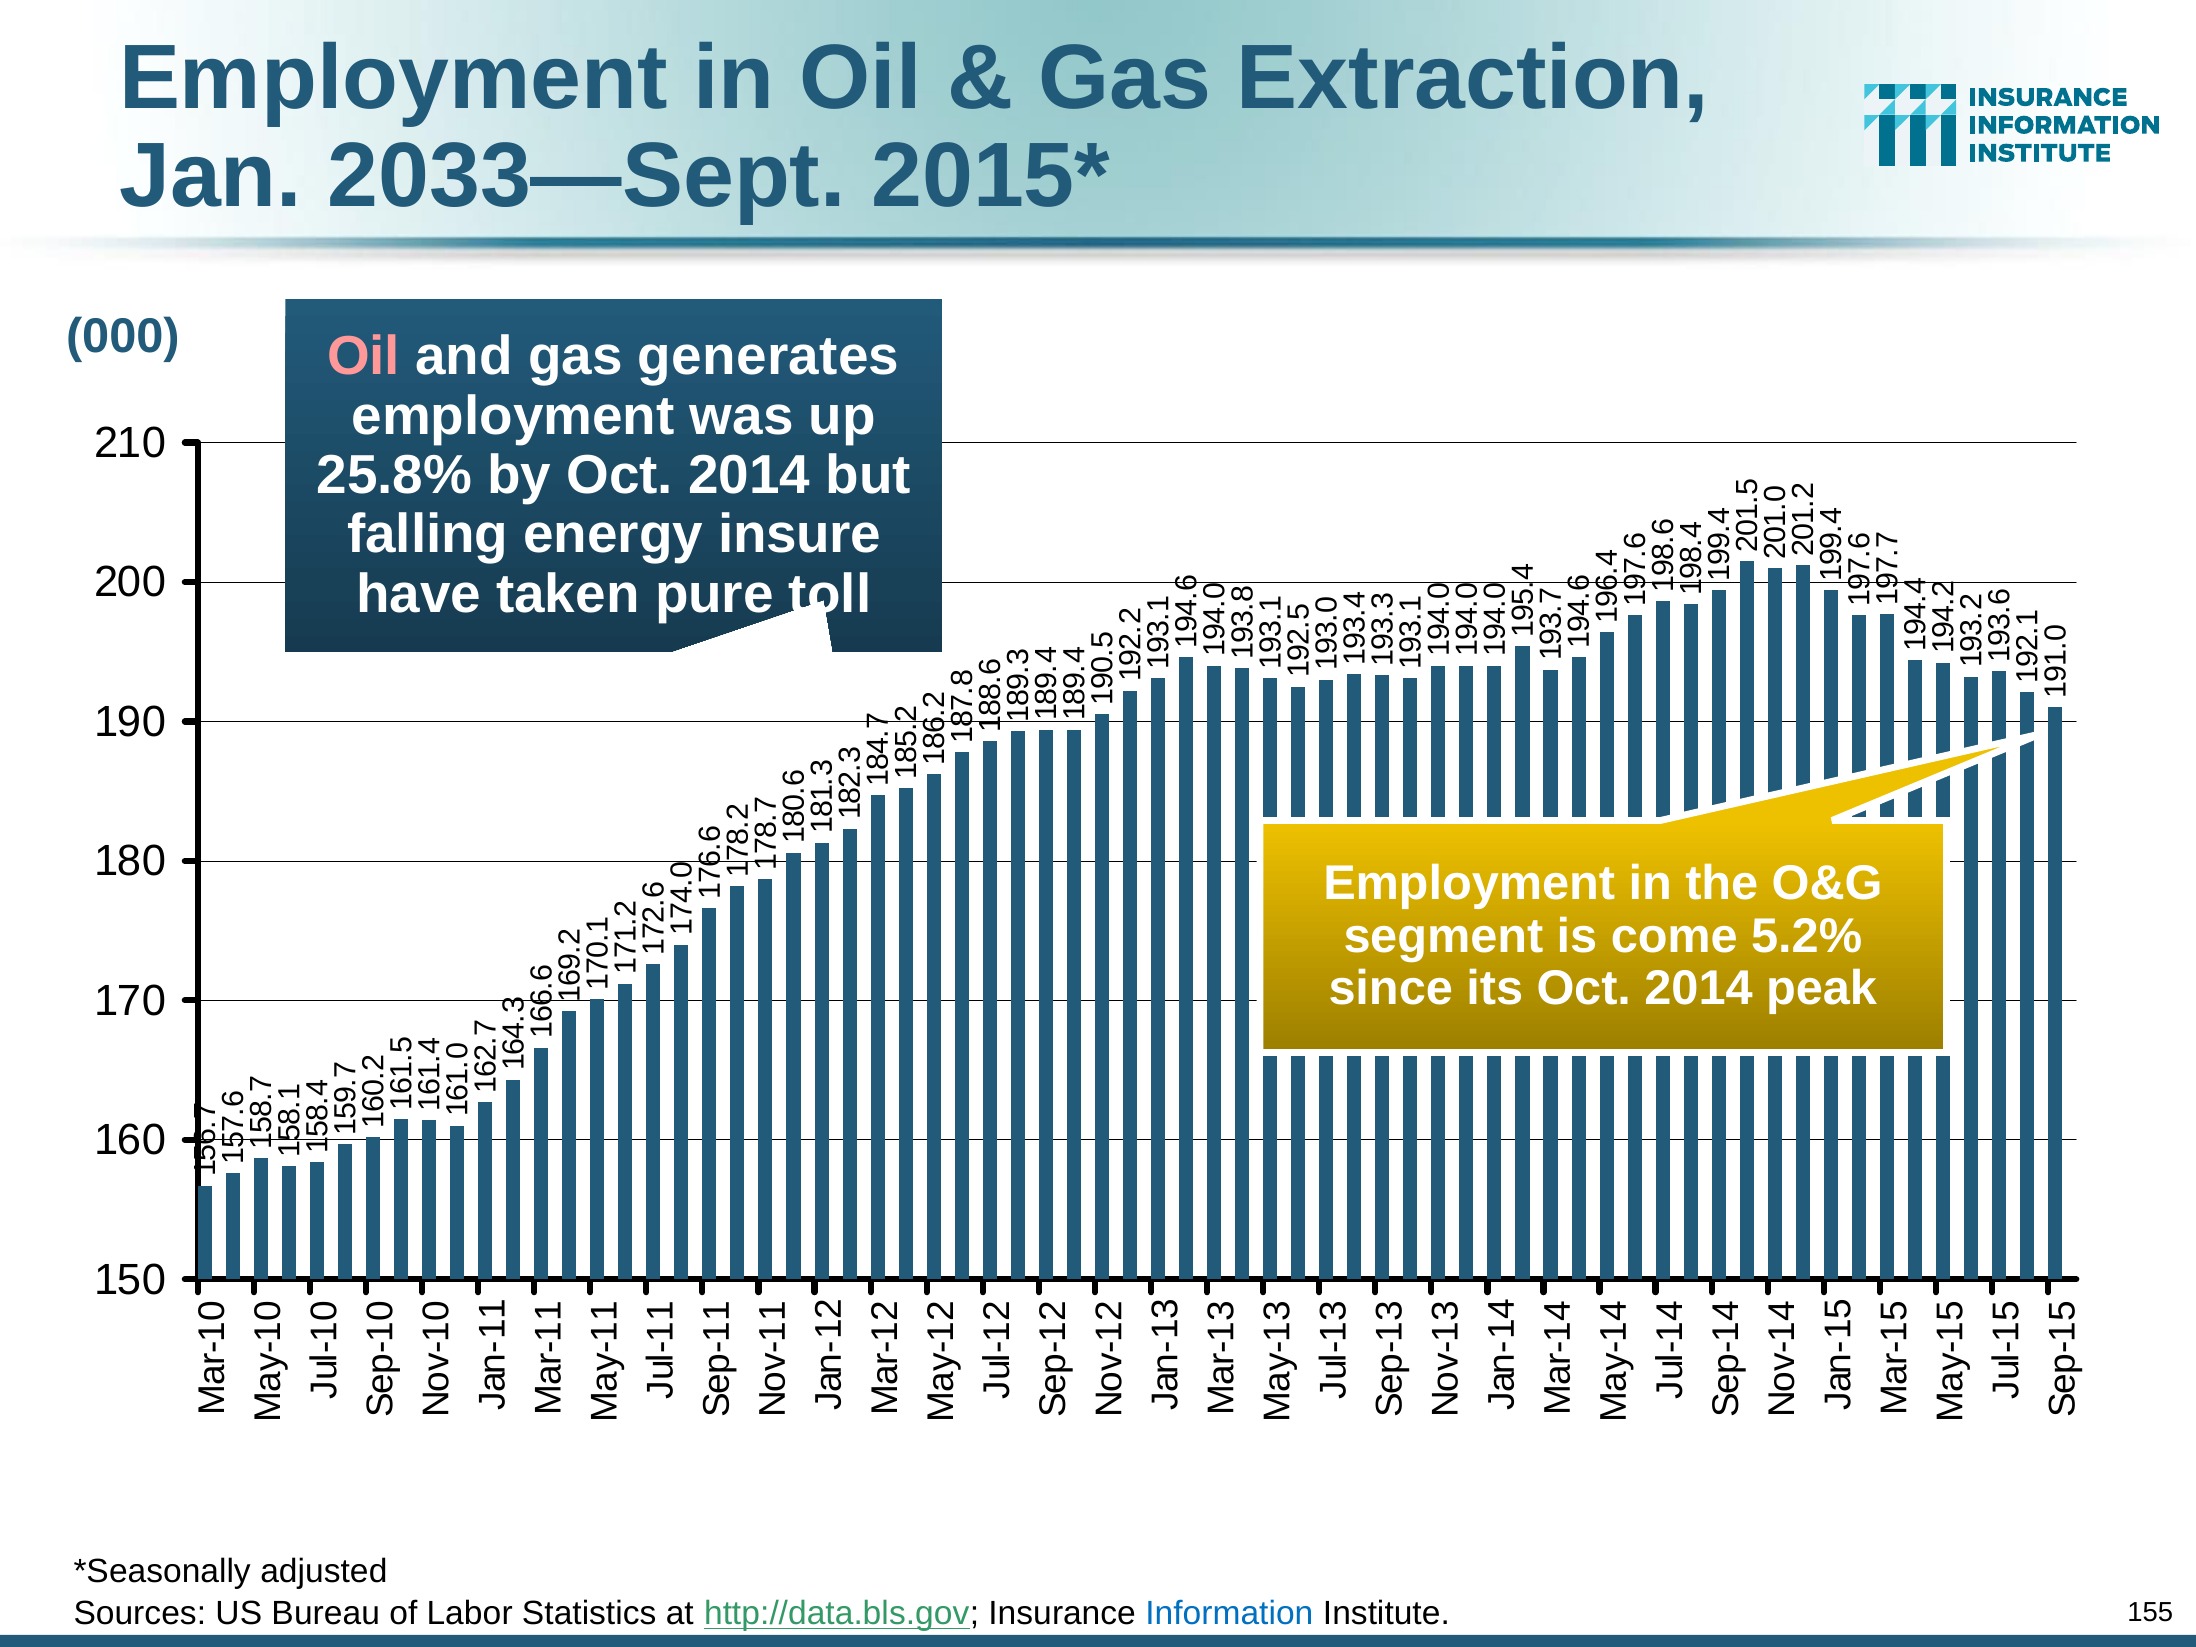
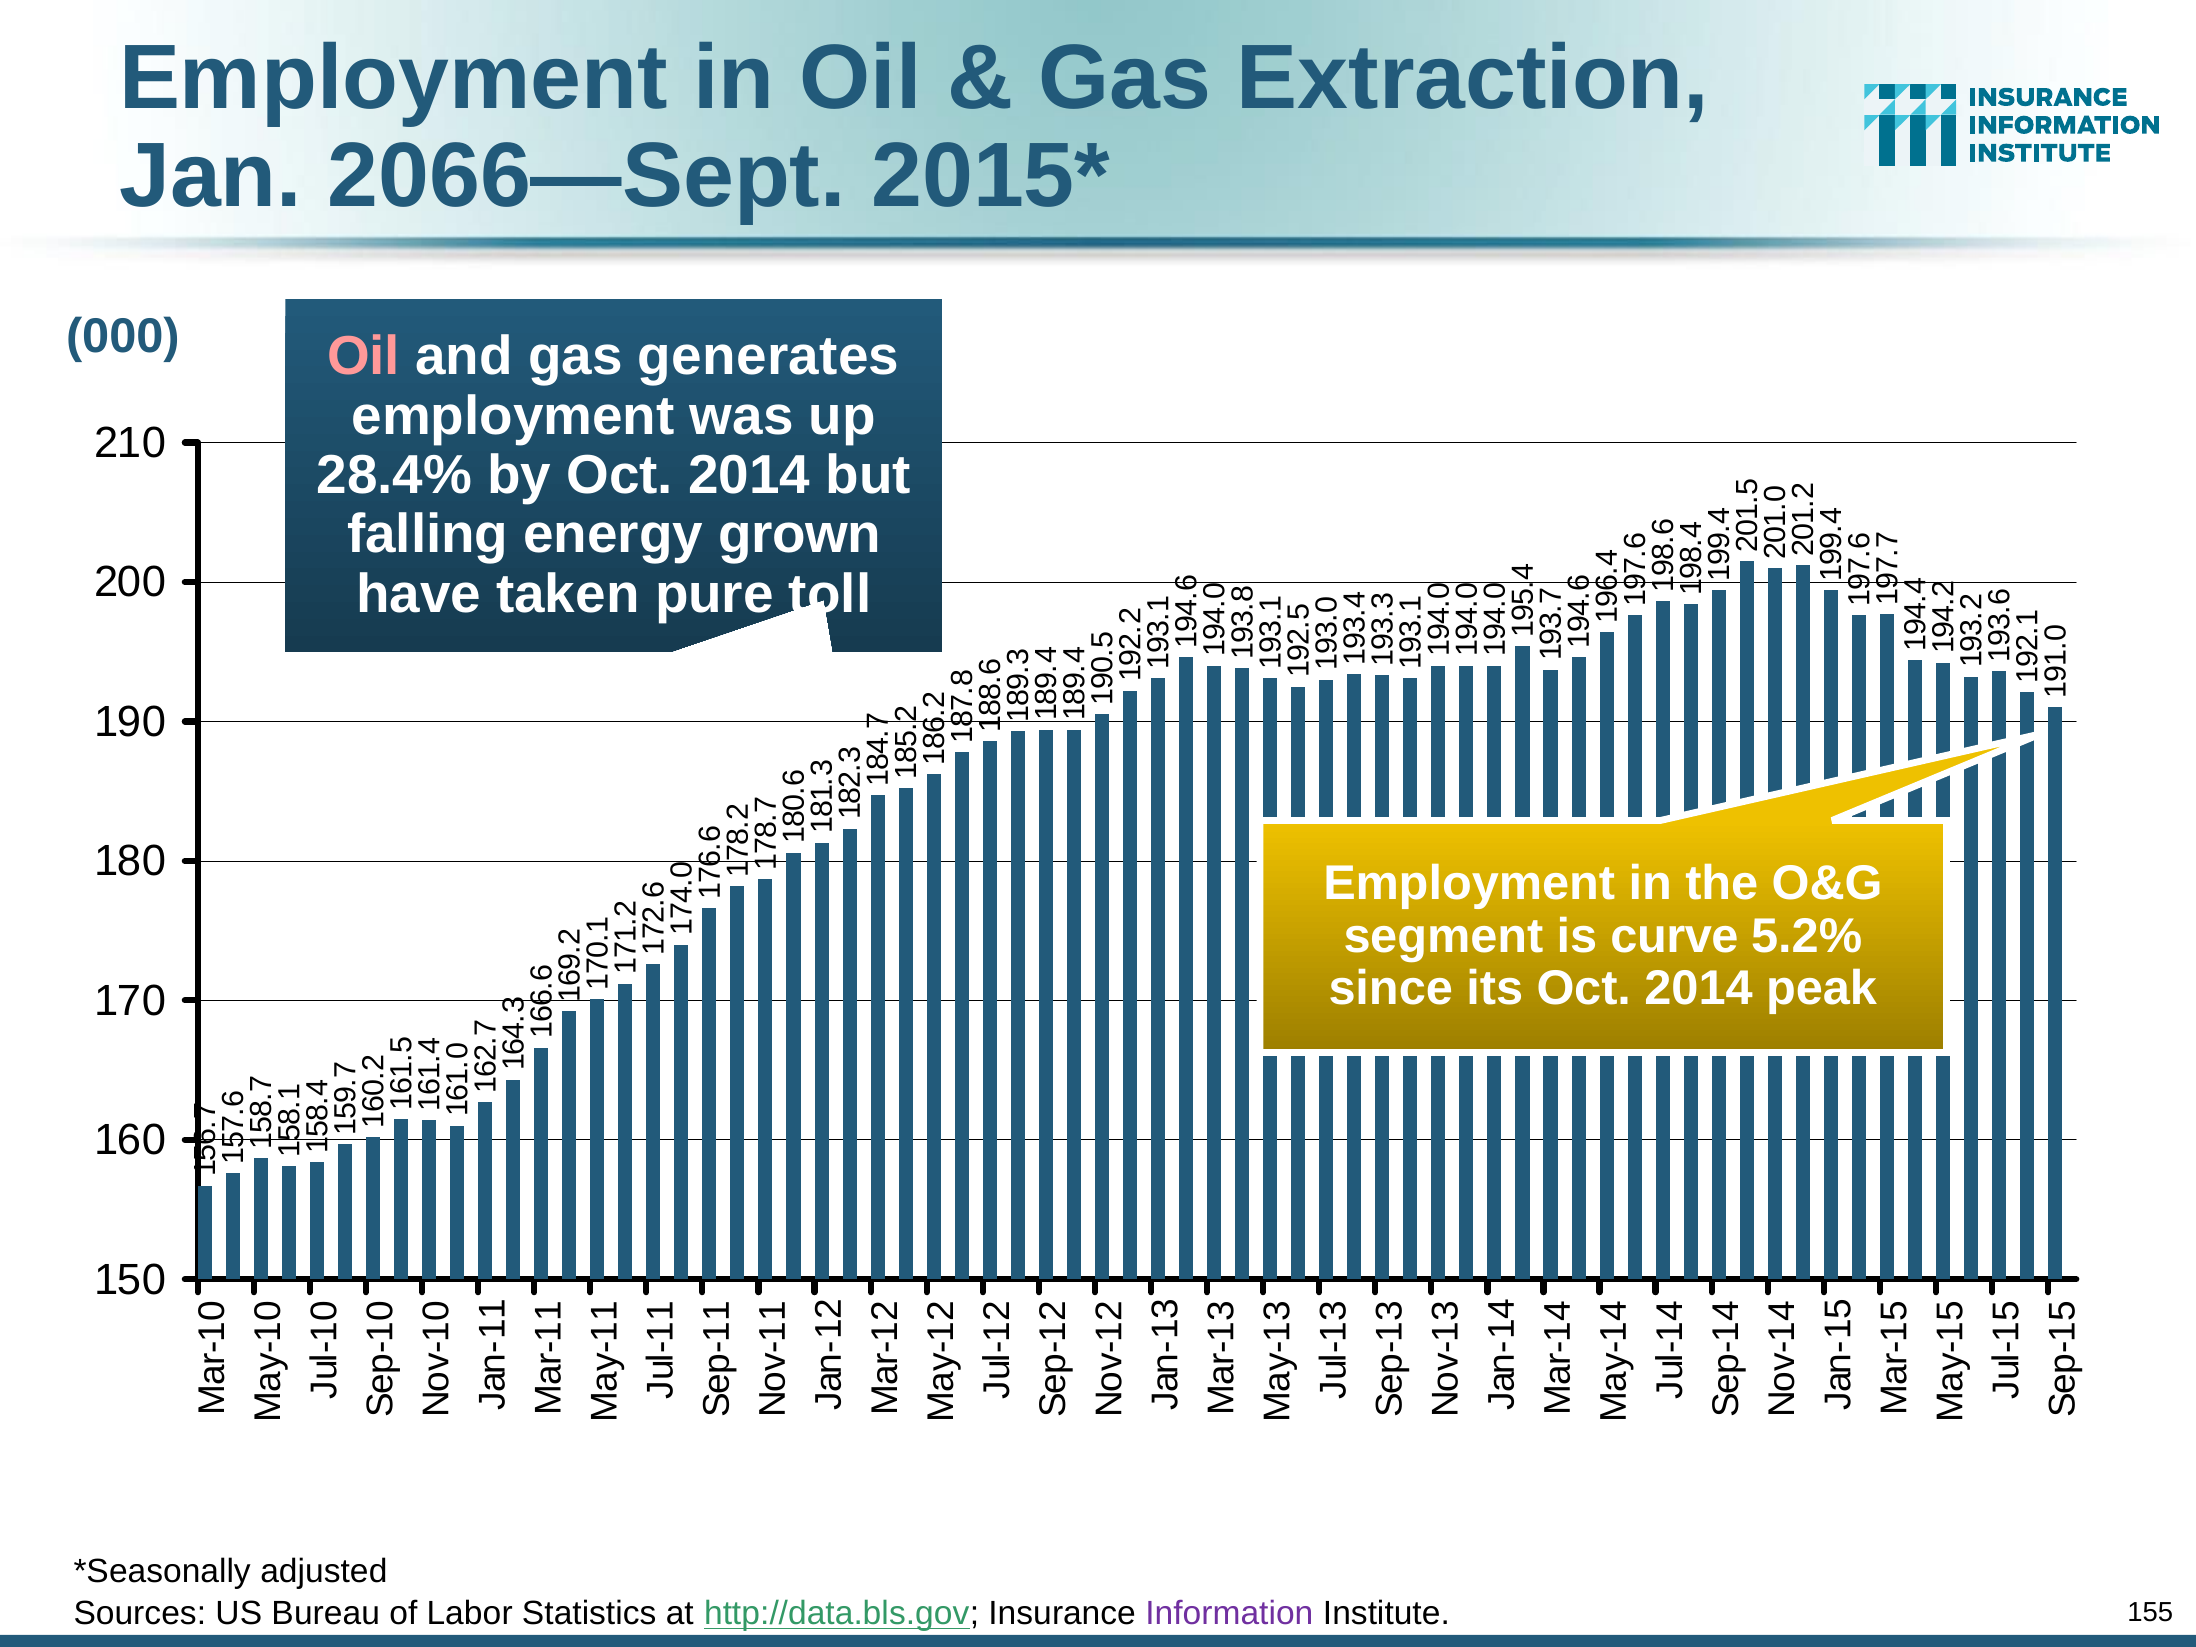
2033—Sept: 2033—Sept -> 2066—Sept
25.8%: 25.8% -> 28.4%
insure: insure -> grown
come: come -> curve
Information colour: blue -> purple
